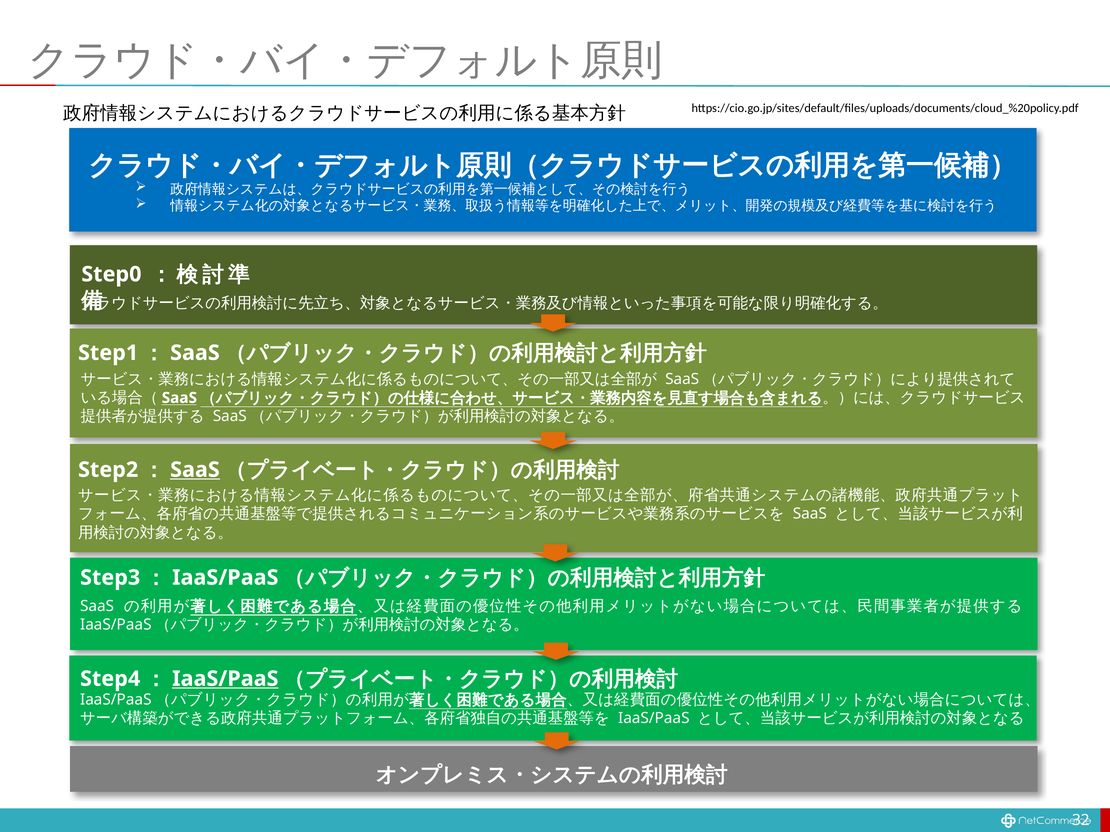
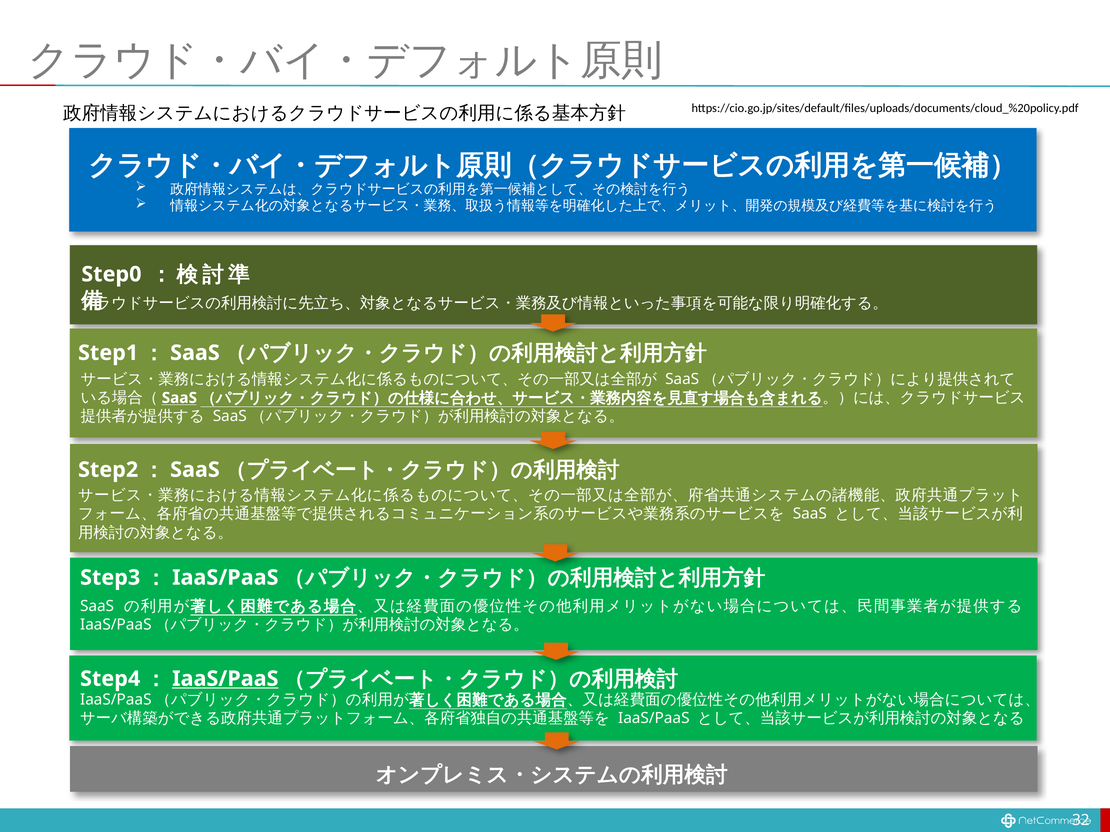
SaaS at (195, 470) underline: present -> none
